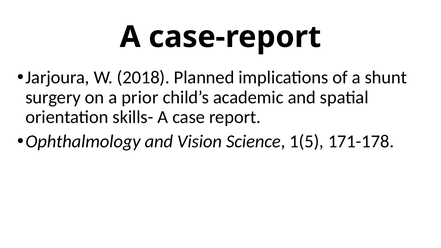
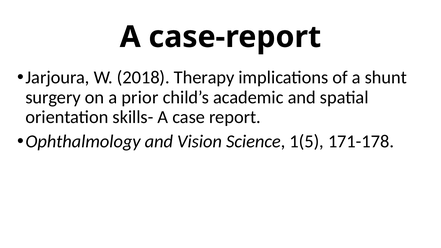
Planned: Planned -> Therapy
